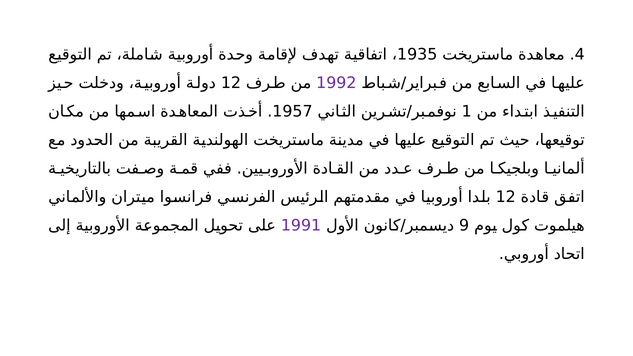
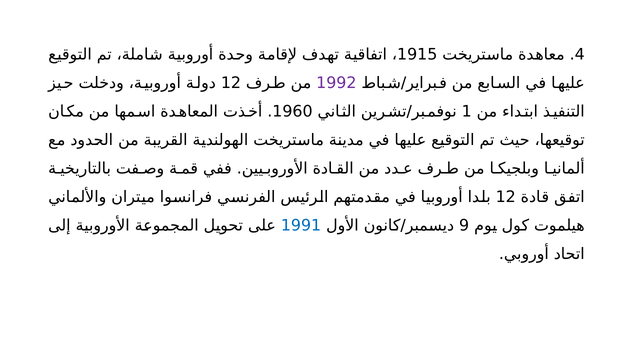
1935: 1935 -> 1915
1957: 1957 -> 1960
1991 colour: purple -> blue
